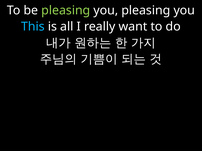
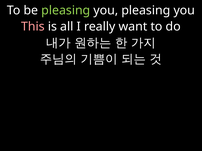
This colour: light blue -> pink
